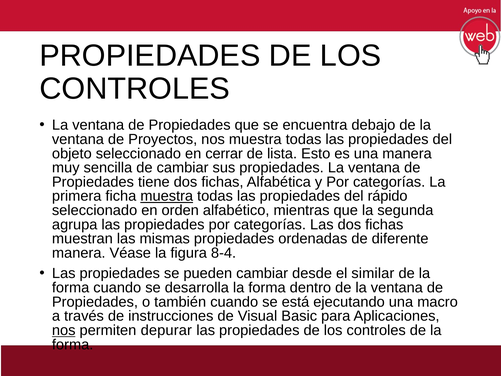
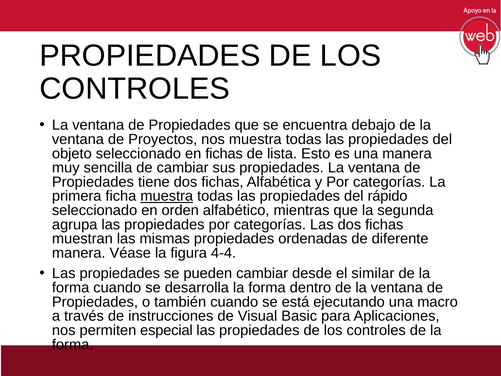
en cerrar: cerrar -> fichas
8-4: 8-4 -> 4-4
nos at (64, 330) underline: present -> none
depurar: depurar -> especial
